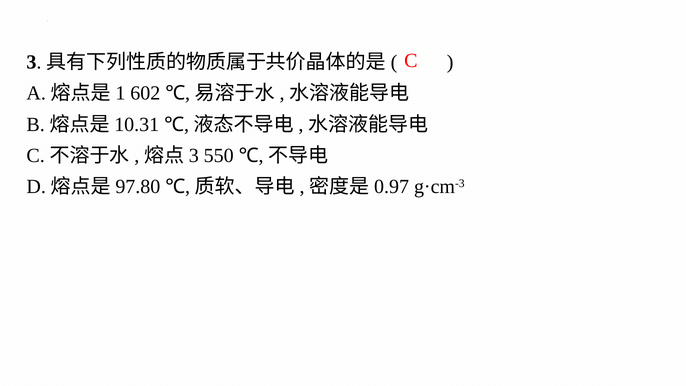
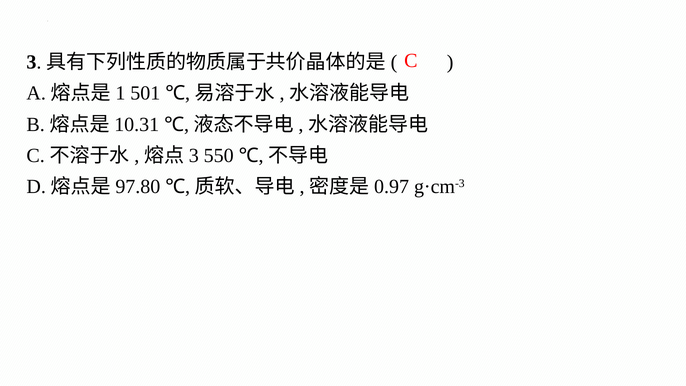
602: 602 -> 501
